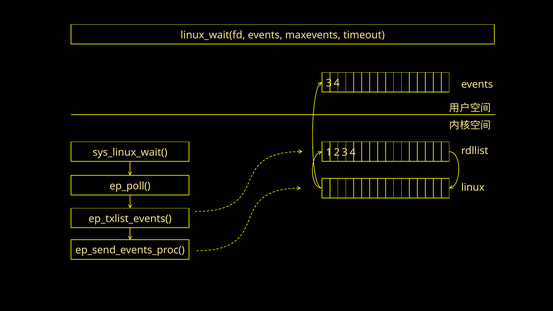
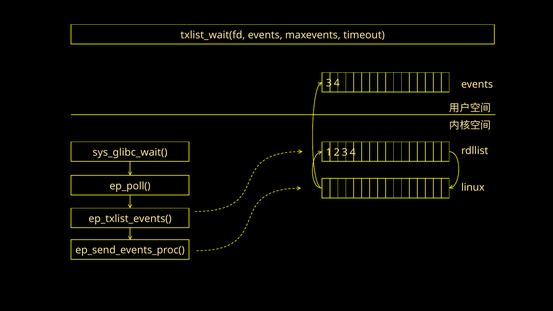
linux_wait(fd: linux_wait(fd -> txlist_wait(fd
sys_linux_wait(: sys_linux_wait( -> sys_glibc_wait(
